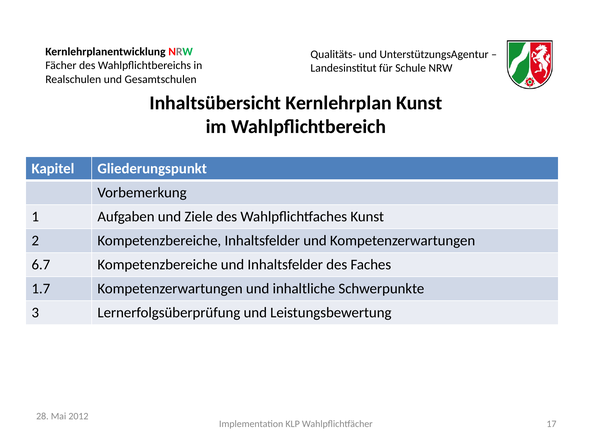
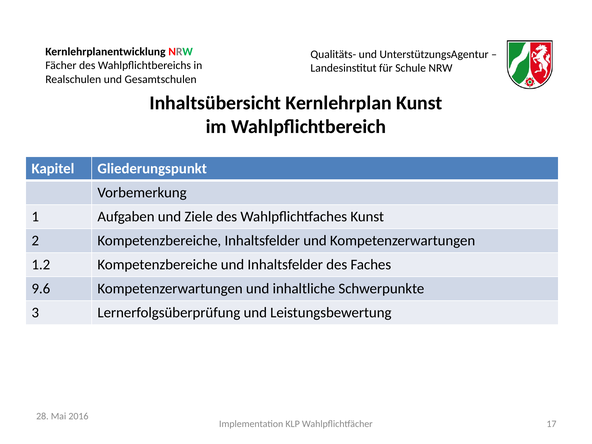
6.7: 6.7 -> 1.2
1.7: 1.7 -> 9.6
2012: 2012 -> 2016
